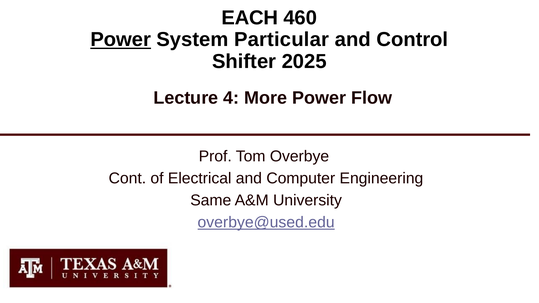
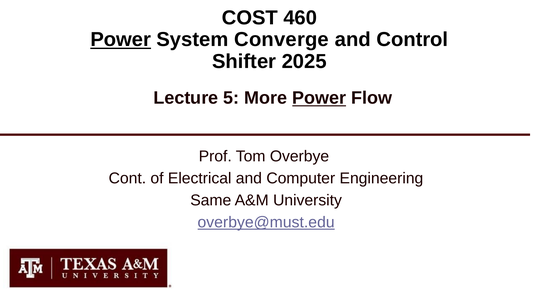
EACH: EACH -> COST
Particular: Particular -> Converge
4: 4 -> 5
Power at (319, 98) underline: none -> present
overbye@used.edu: overbye@used.edu -> overbye@must.edu
